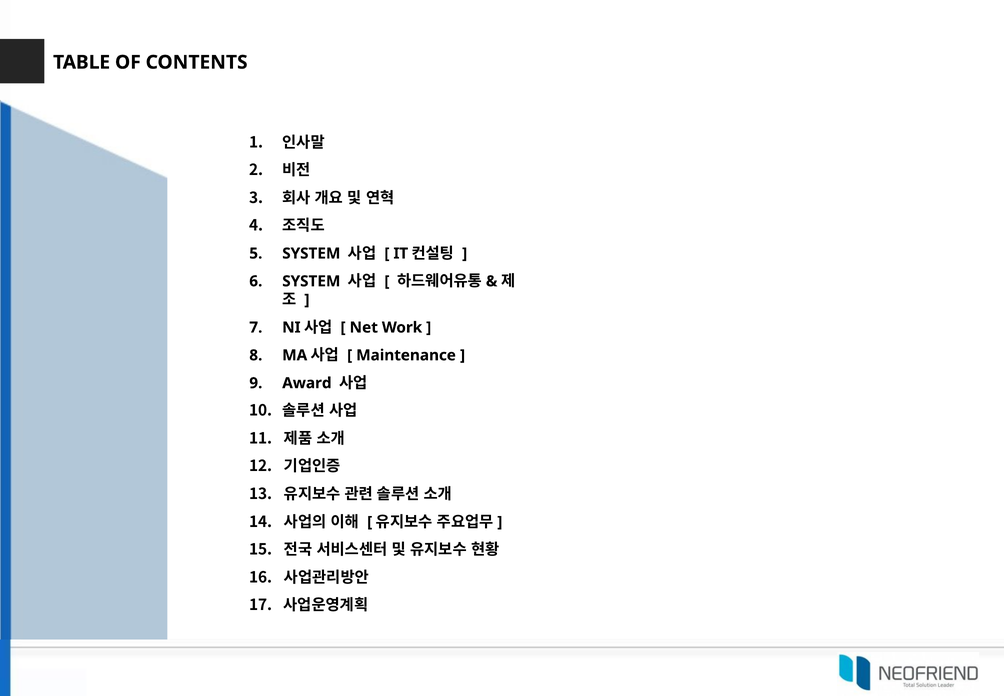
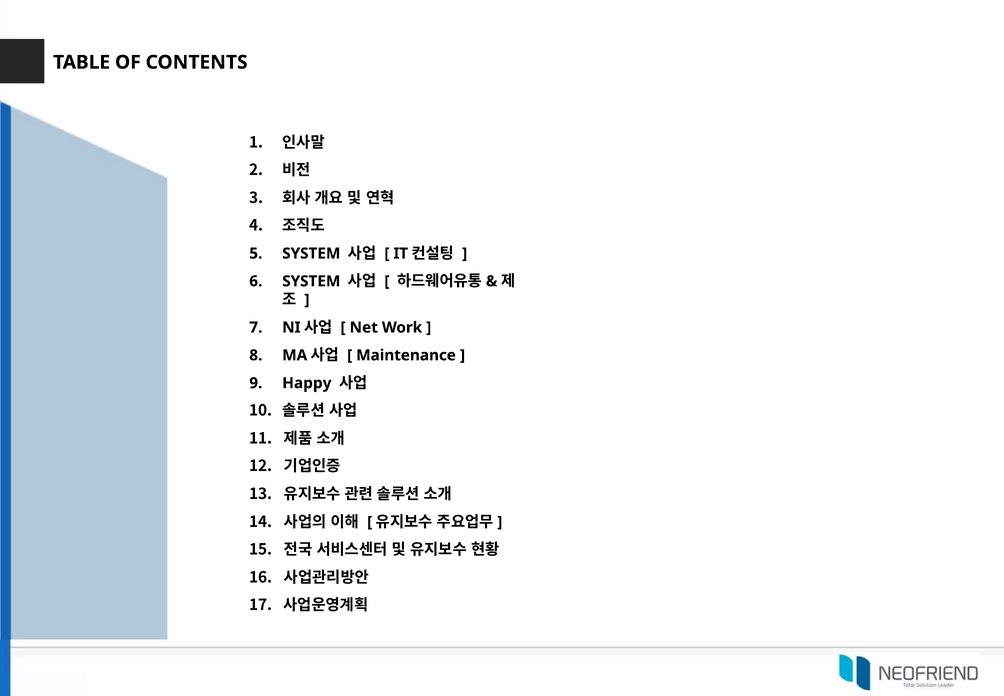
Award: Award -> Happy
